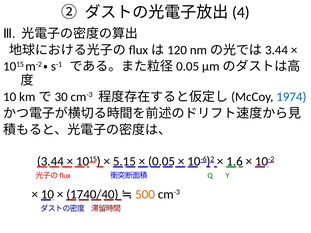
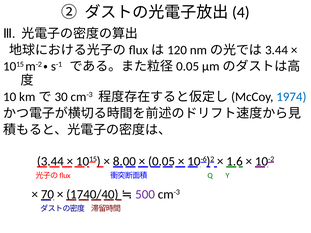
5.15: 5.15 -> 8.00
10 at (47, 194): 10 -> 70
500 colour: orange -> purple
